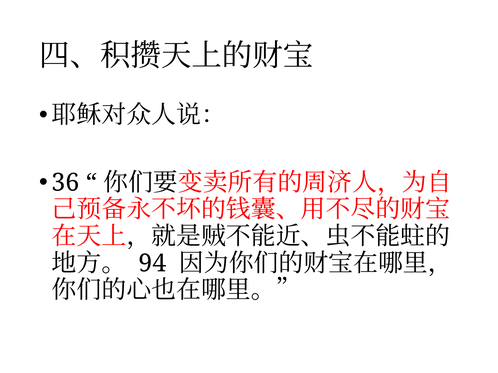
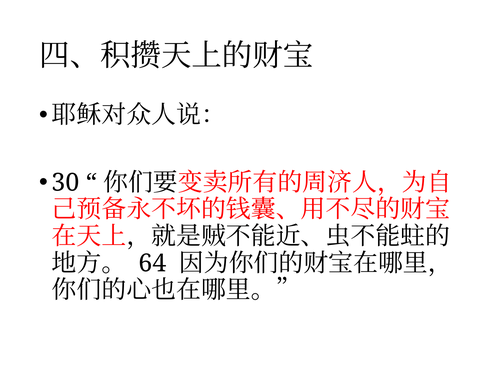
36: 36 -> 30
94: 94 -> 64
